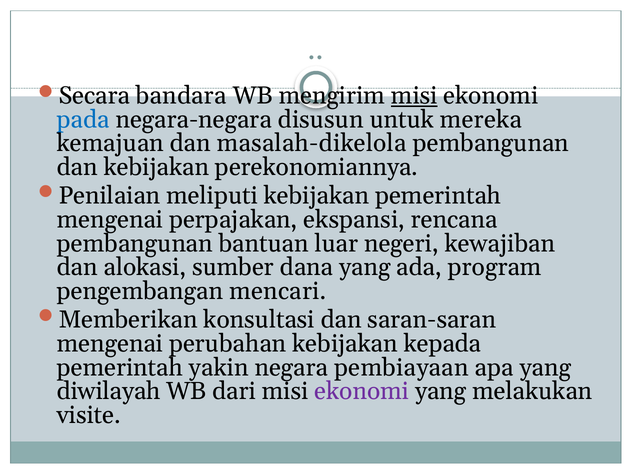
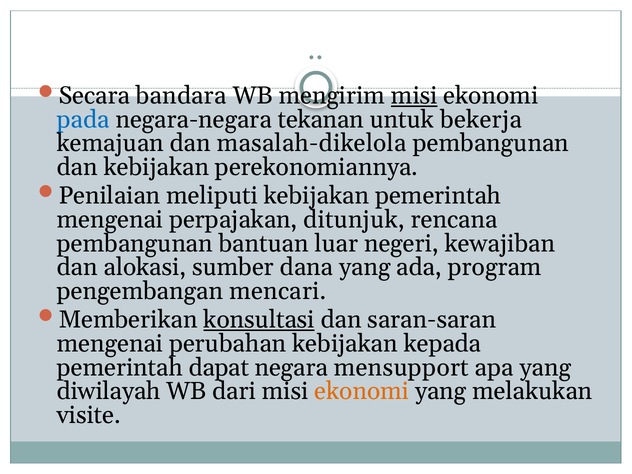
disusun: disusun -> tekanan
mereka: mereka -> bekerja
ekspansi: ekspansi -> ditunjuk
konsultasi underline: none -> present
yakin: yakin -> dapat
pembiayaan: pembiayaan -> mensupport
ekonomi at (362, 391) colour: purple -> orange
